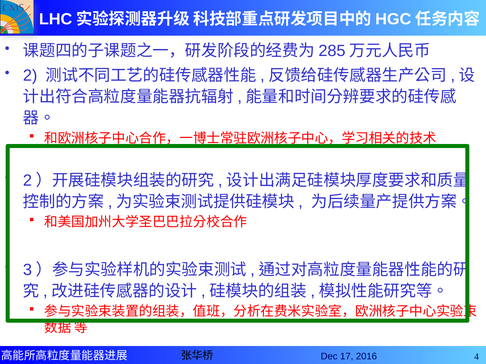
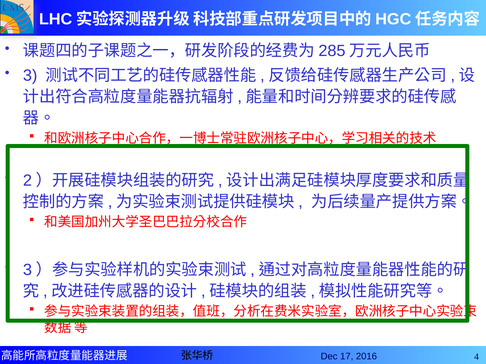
2: 2 -> 3
